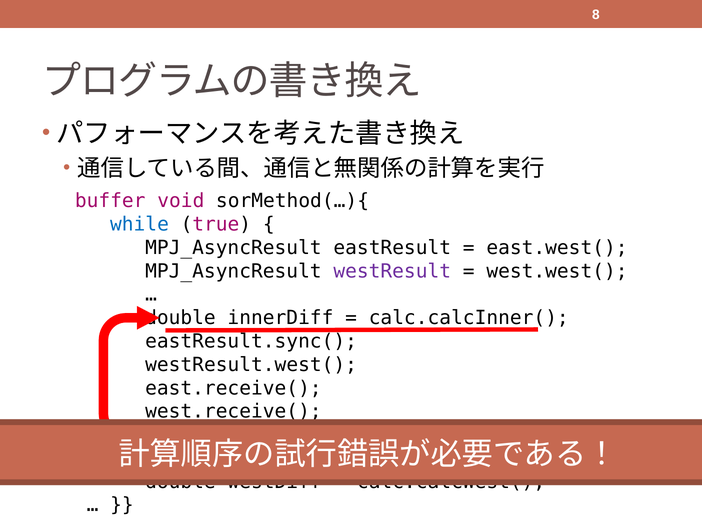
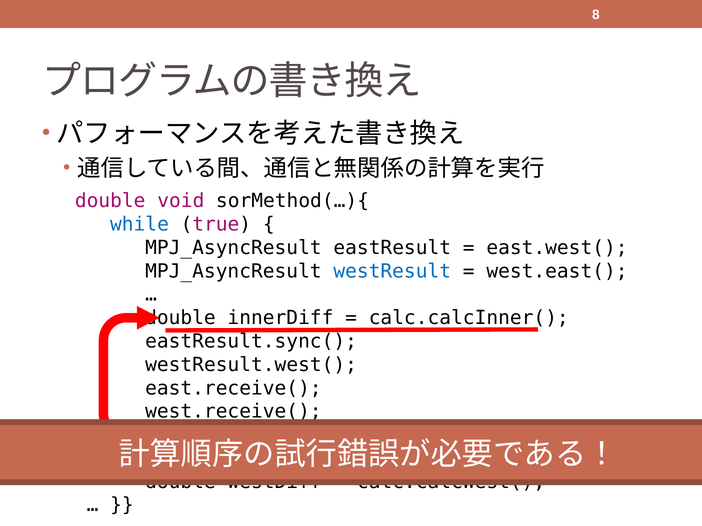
buffer at (110, 201): buffer -> double
westResult colour: purple -> blue
west.west(: west.west( -> west.east(
